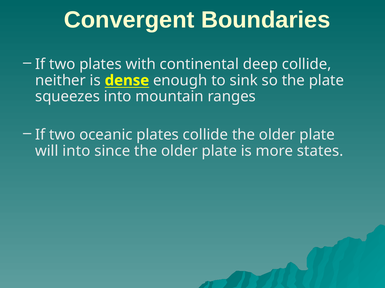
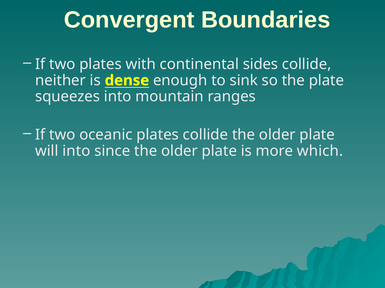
deep: deep -> sides
states: states -> which
